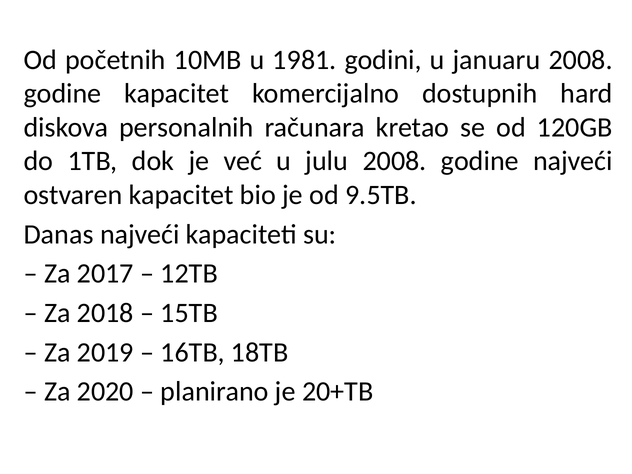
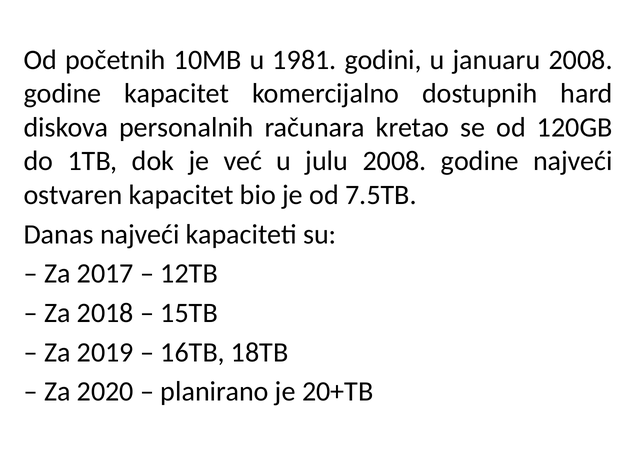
9.5TB: 9.5TB -> 7.5TB
